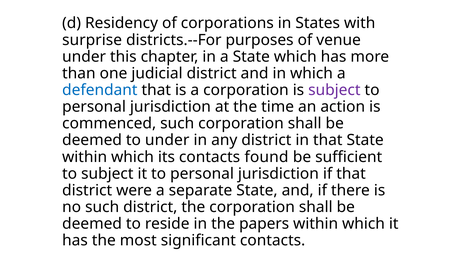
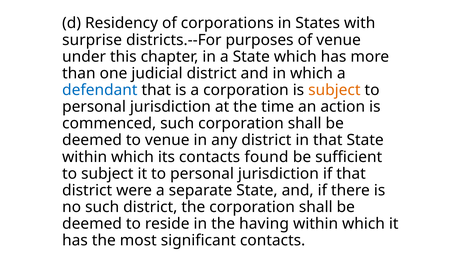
subject at (334, 90) colour: purple -> orange
to under: under -> venue
papers: papers -> having
